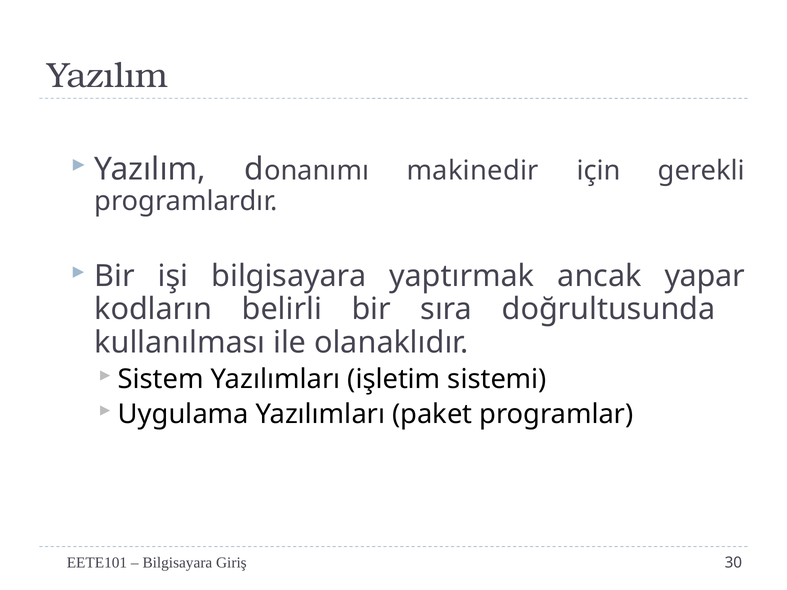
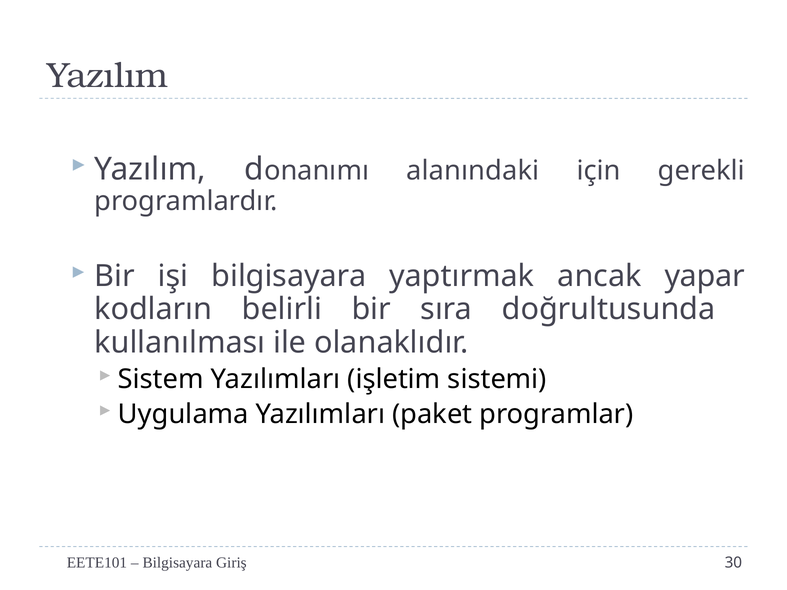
makinedir: makinedir -> alanındaki
